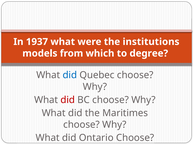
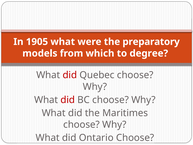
1937: 1937 -> 1905
institutions: institutions -> preparatory
did at (70, 75) colour: blue -> red
